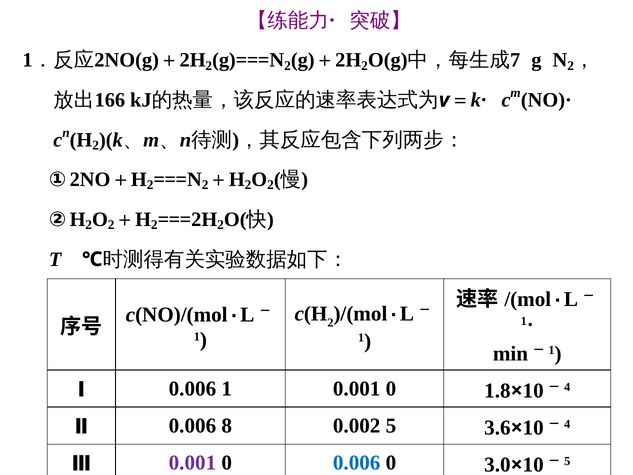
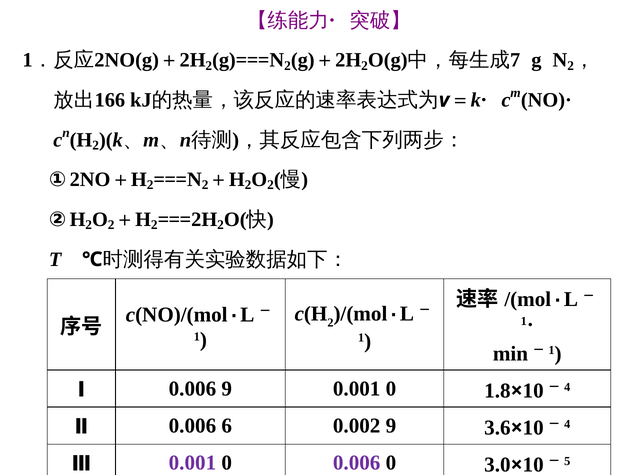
0.006 1: 1 -> 9
8: 8 -> 6
0.002 5: 5 -> 9
0.006 at (357, 463) colour: blue -> purple
